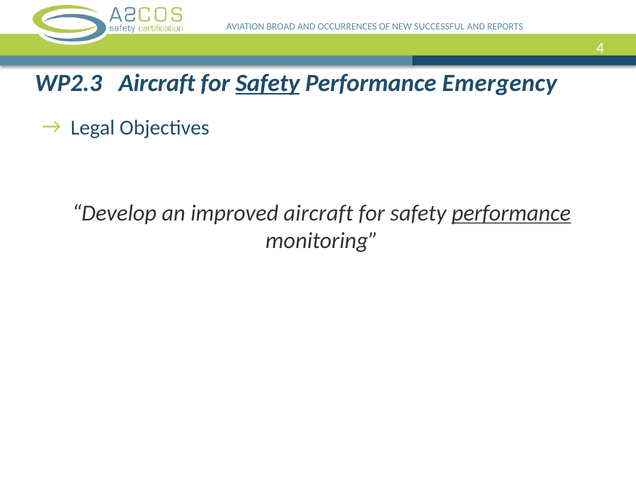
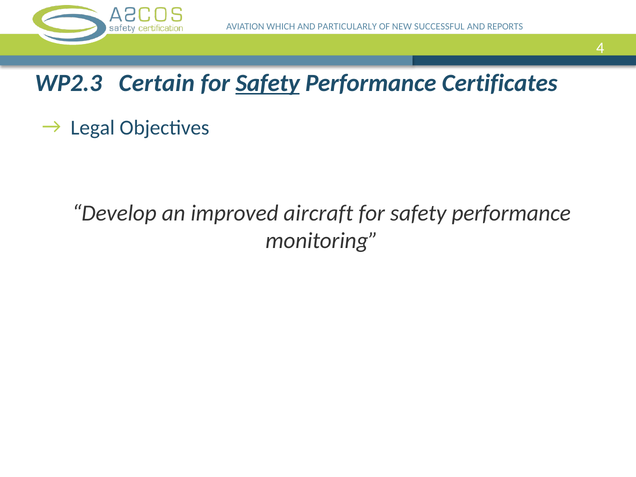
BROAD: BROAD -> WHICH
OCCURRENCES: OCCURRENCES -> PARTICULARLY
WP2.3 Aircraft: Aircraft -> Certain
Emergency: Emergency -> Certificates
performance at (511, 213) underline: present -> none
